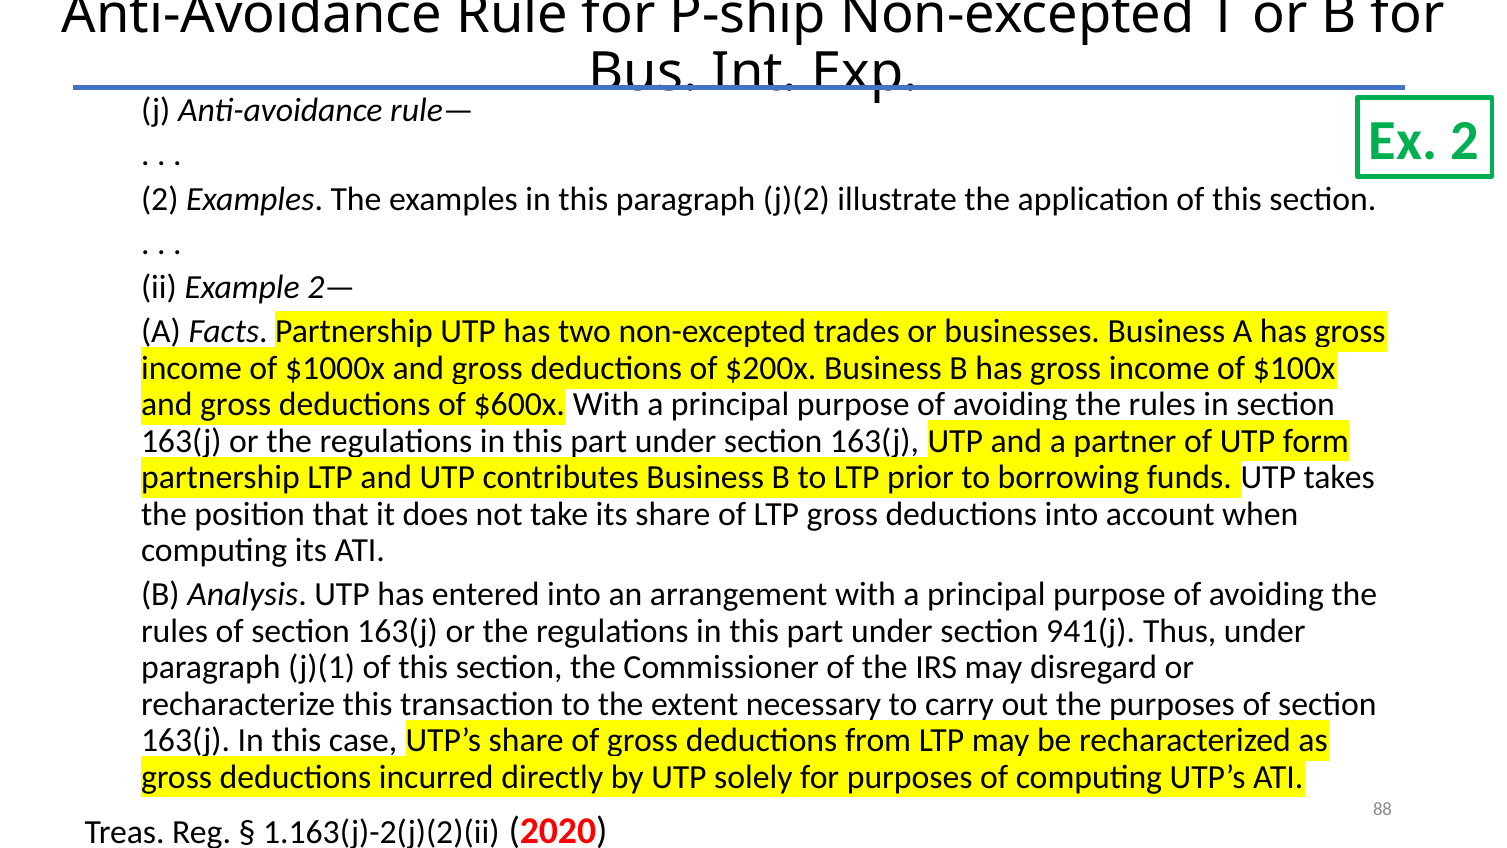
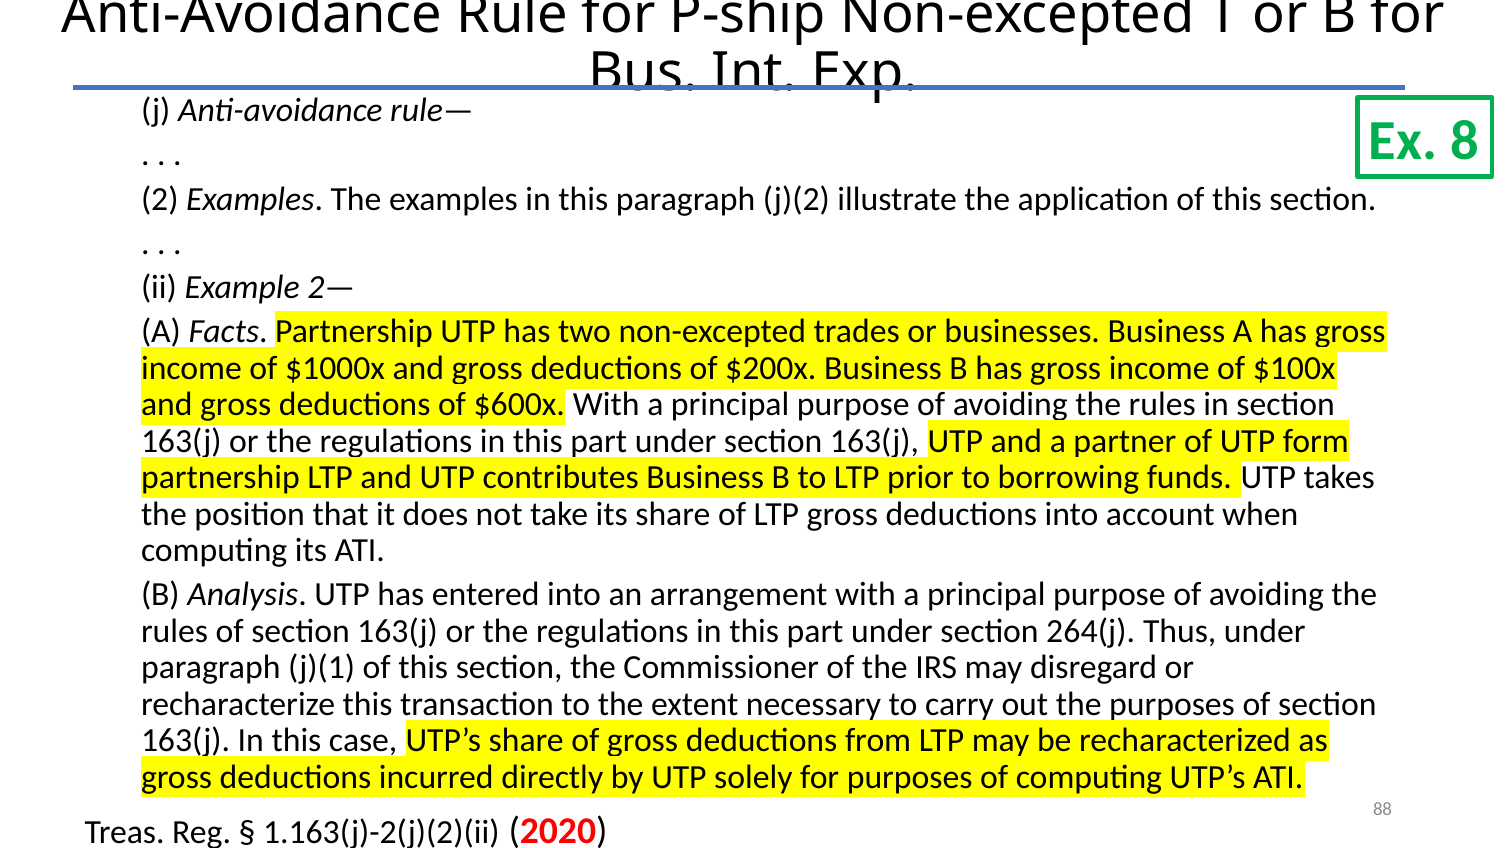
Ex 2: 2 -> 8
941(j: 941(j -> 264(j
